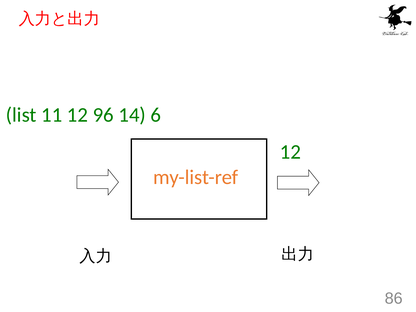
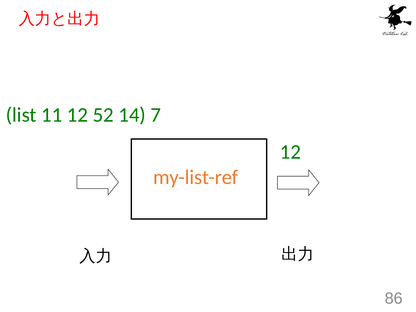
96: 96 -> 52
6: 6 -> 7
